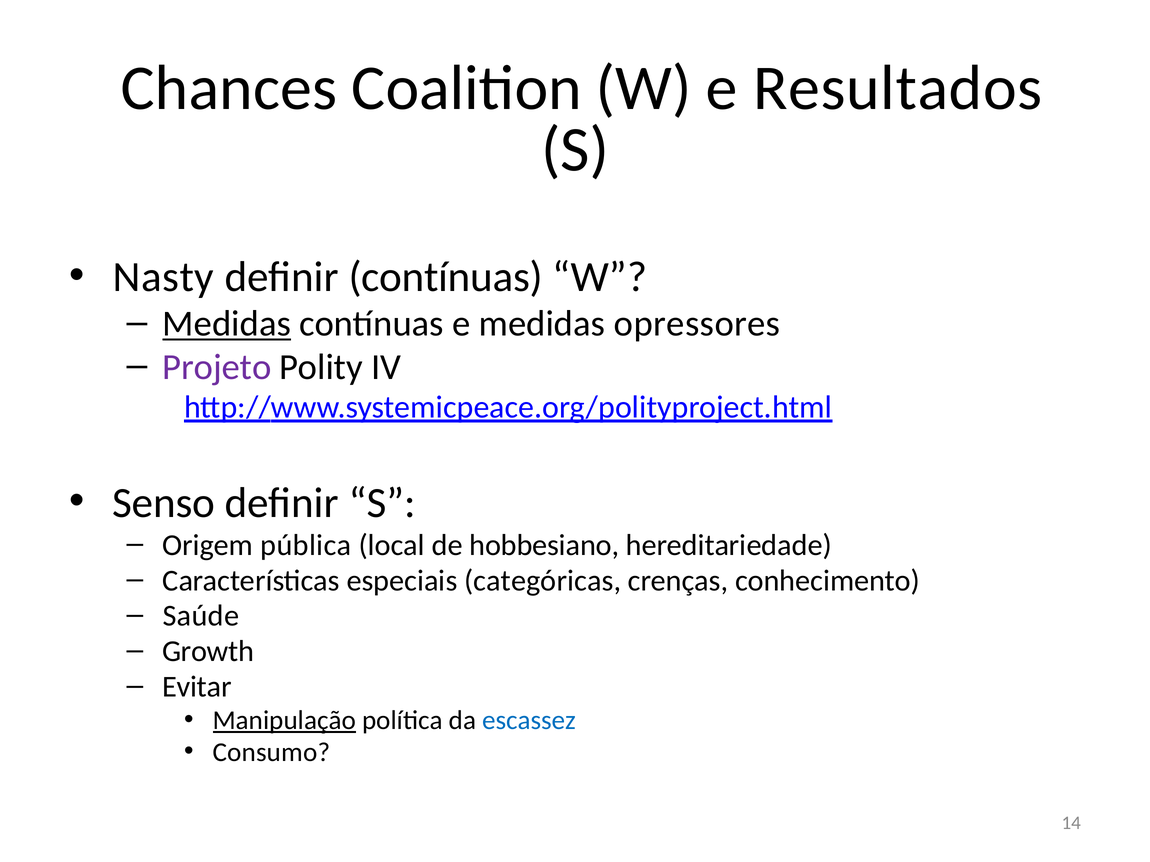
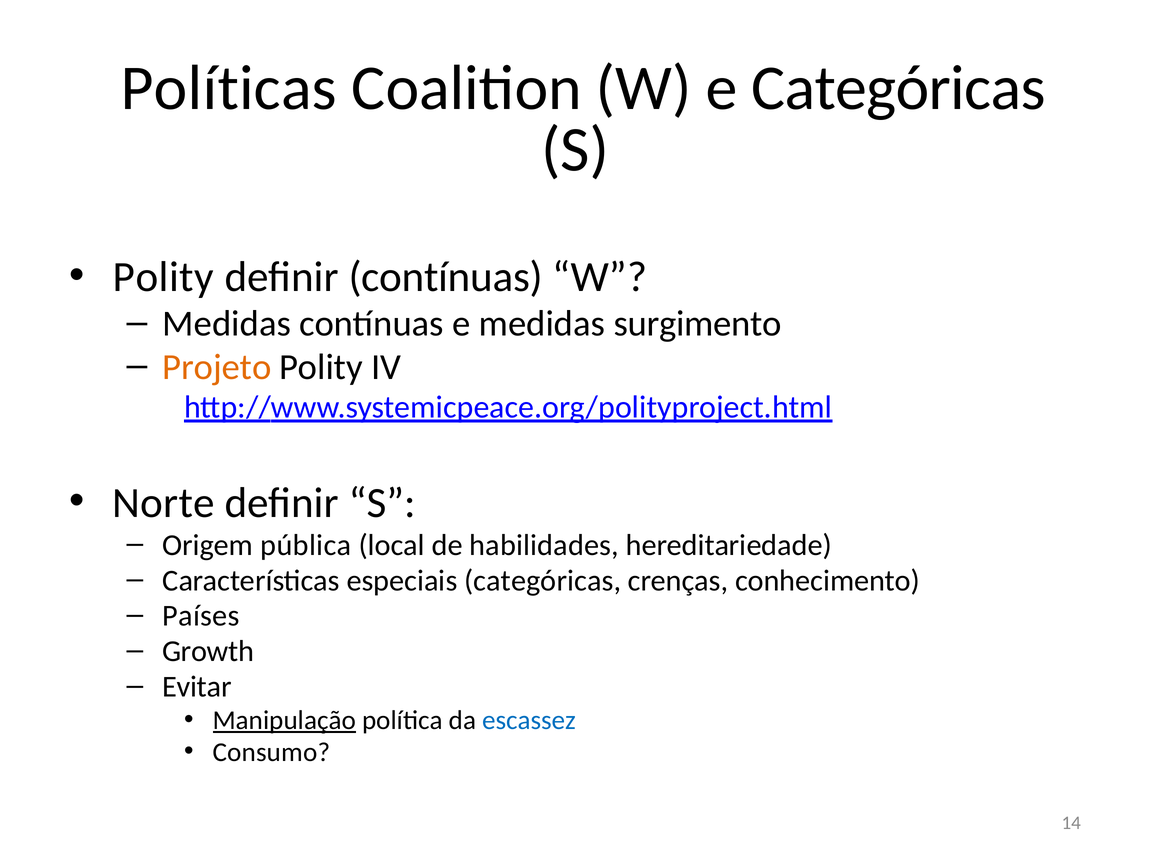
Chances: Chances -> Políticas
e Resultados: Resultados -> Categóricas
Nasty at (163, 277): Nasty -> Polity
Medidas at (227, 324) underline: present -> none
opressores: opressores -> surgimento
Projeto colour: purple -> orange
Senso: Senso -> Norte
hobbesiano: hobbesiano -> habilidades
Saúde: Saúde -> Países
